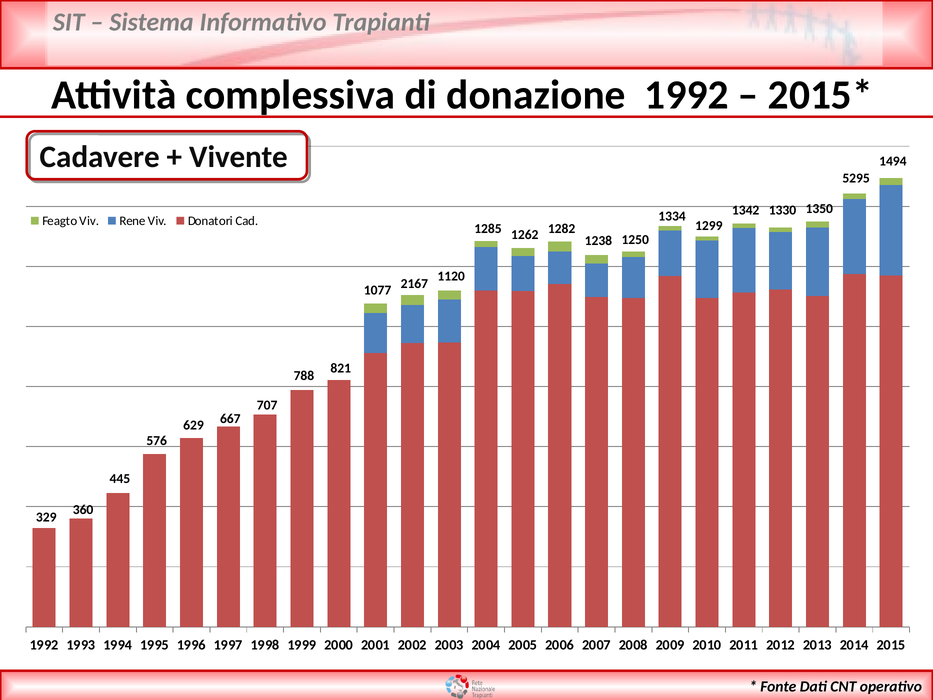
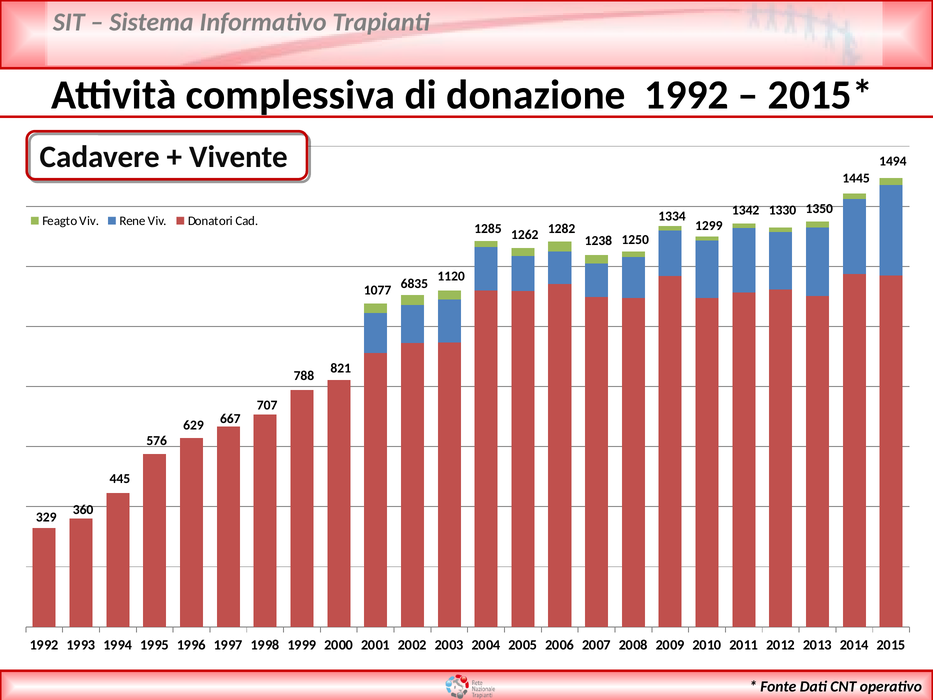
5295: 5295 -> 1445
2167: 2167 -> 6835
